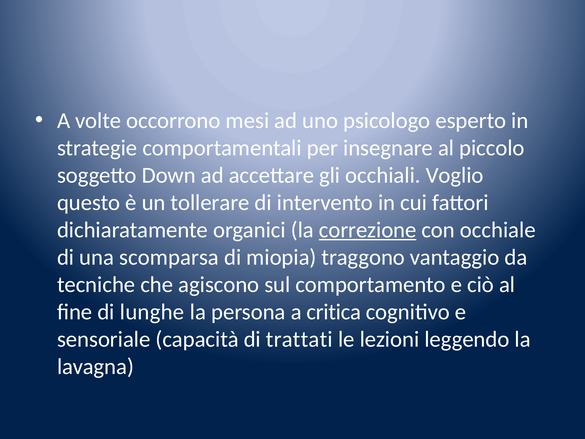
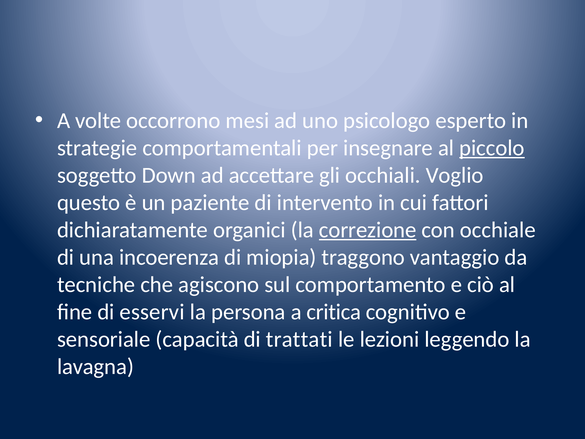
piccolo underline: none -> present
tollerare: tollerare -> paziente
scomparsa: scomparsa -> incoerenza
lunghe: lunghe -> esservi
